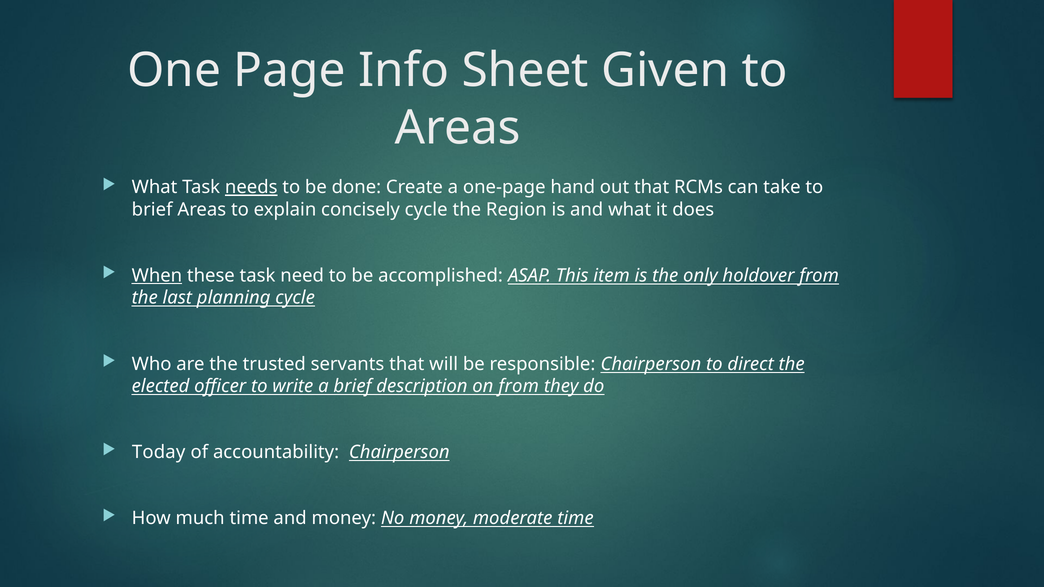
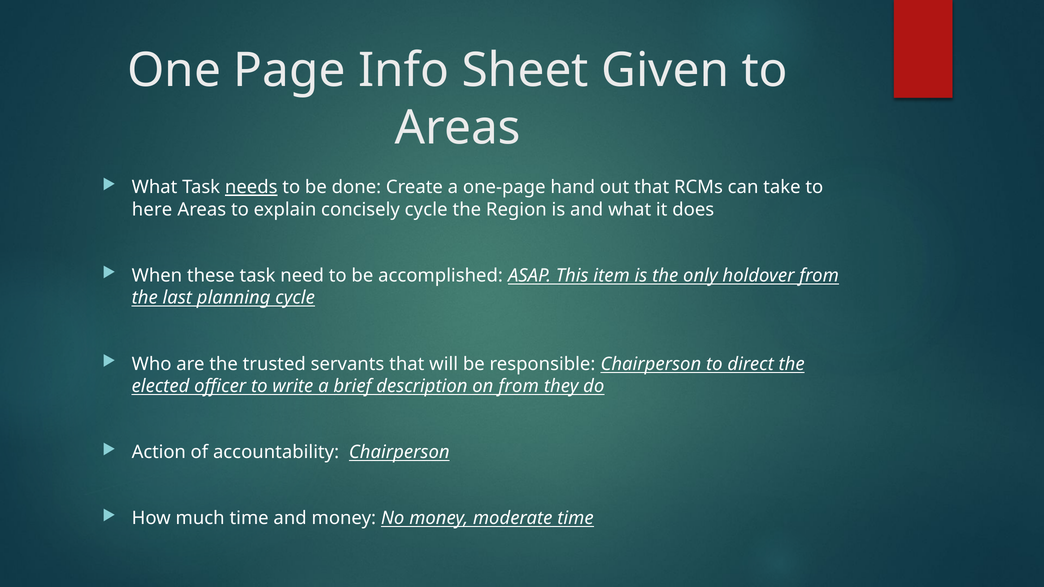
brief at (152, 210): brief -> here
When underline: present -> none
Today: Today -> Action
